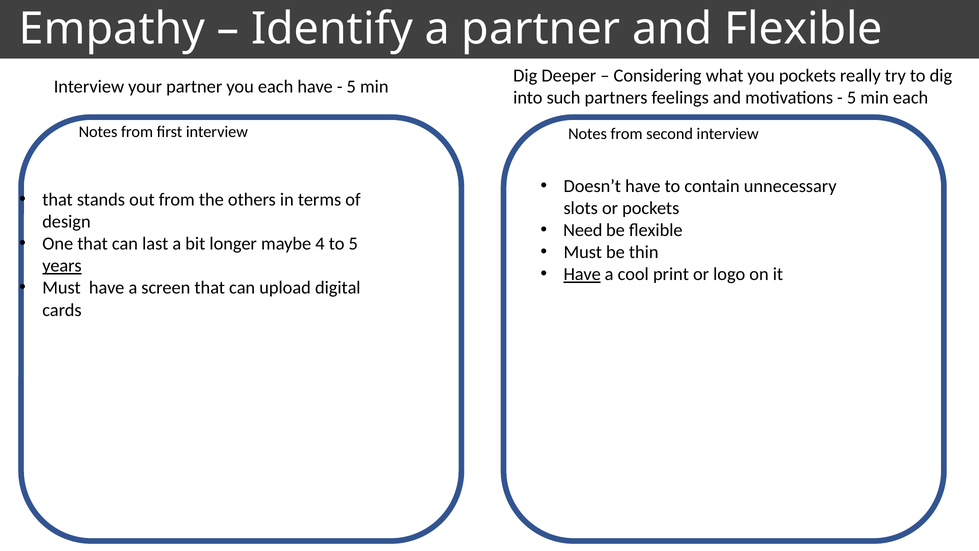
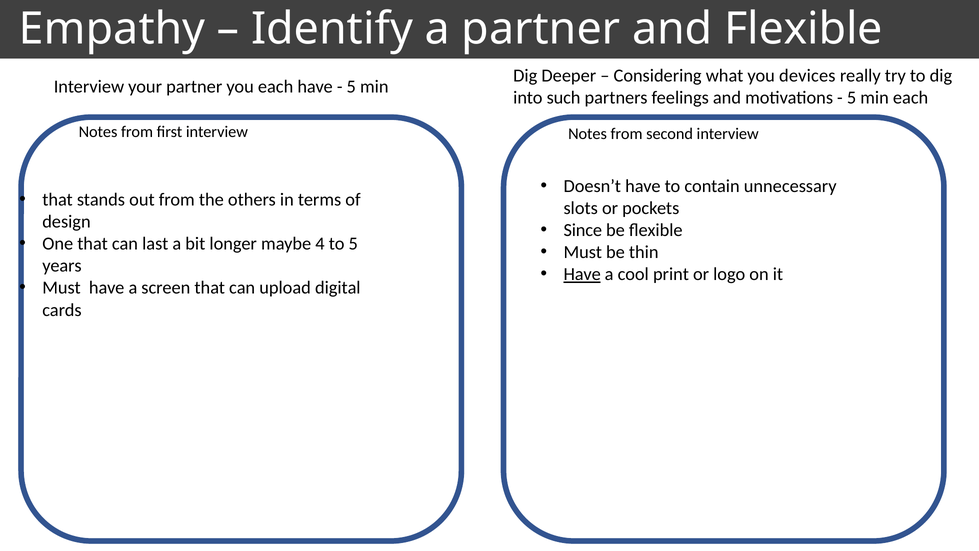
you pockets: pockets -> devices
Need: Need -> Since
years underline: present -> none
